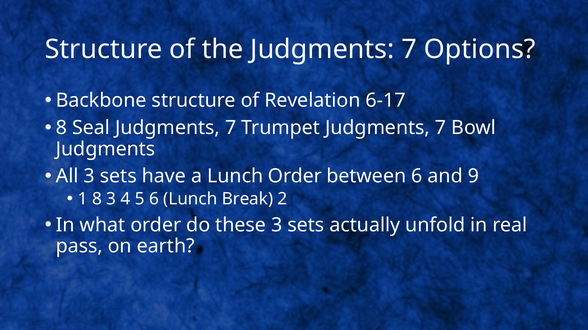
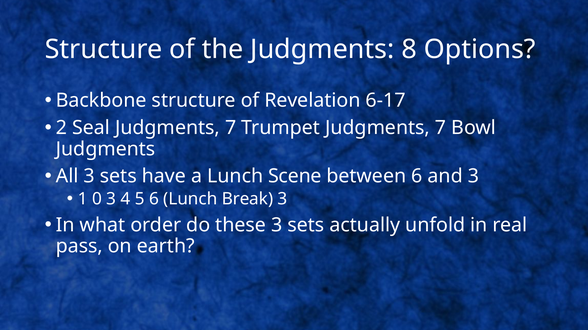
the Judgments 7: 7 -> 8
8 at (61, 128): 8 -> 2
Lunch Order: Order -> Scene
and 9: 9 -> 3
1 8: 8 -> 0
Break 2: 2 -> 3
